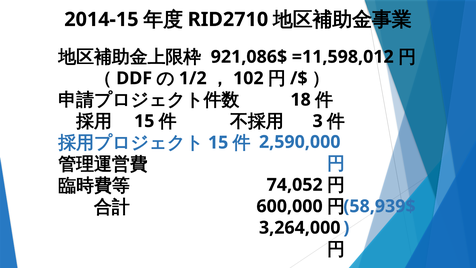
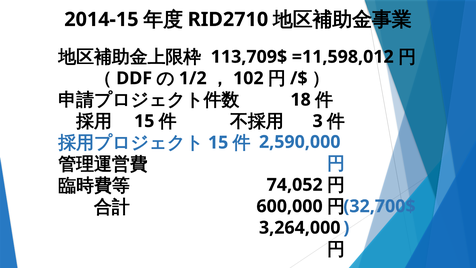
921,086$: 921,086$ -> 113,709$
58,939$: 58,939$ -> 32,700$
